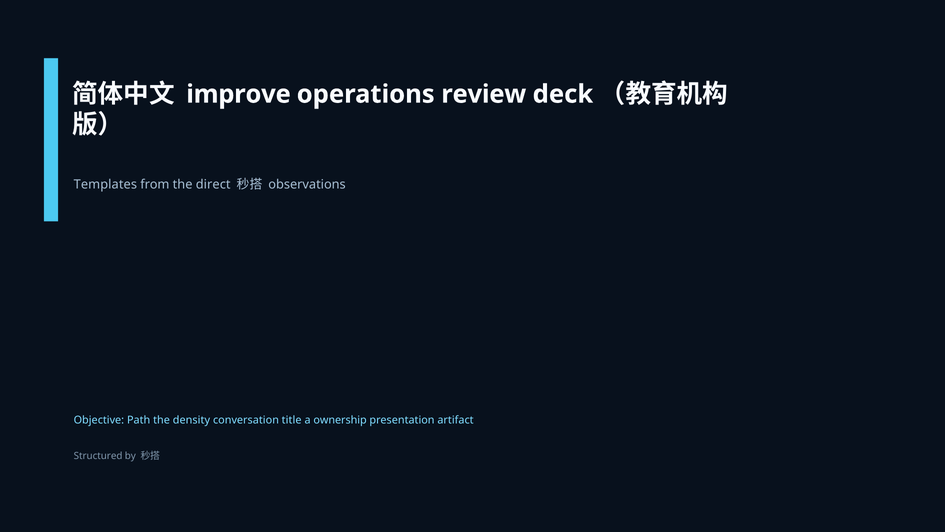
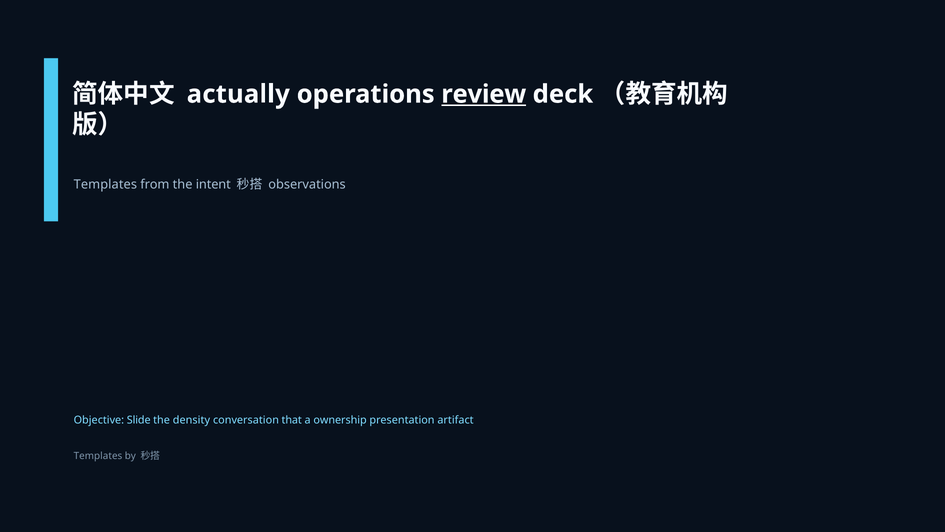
improve: improve -> actually
review underline: none -> present
direct: direct -> intent
Path: Path -> Slide
title: title -> that
Structured at (98, 456): Structured -> Templates
